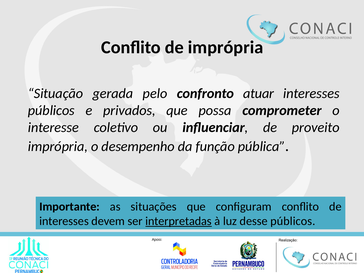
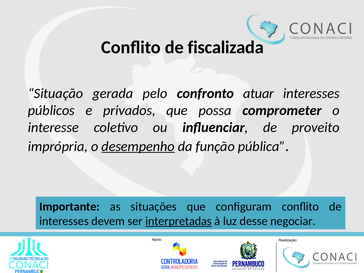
de imprópria: imprópria -> fiscalizada
desempenho underline: none -> present
desse públicos: públicos -> negociar
